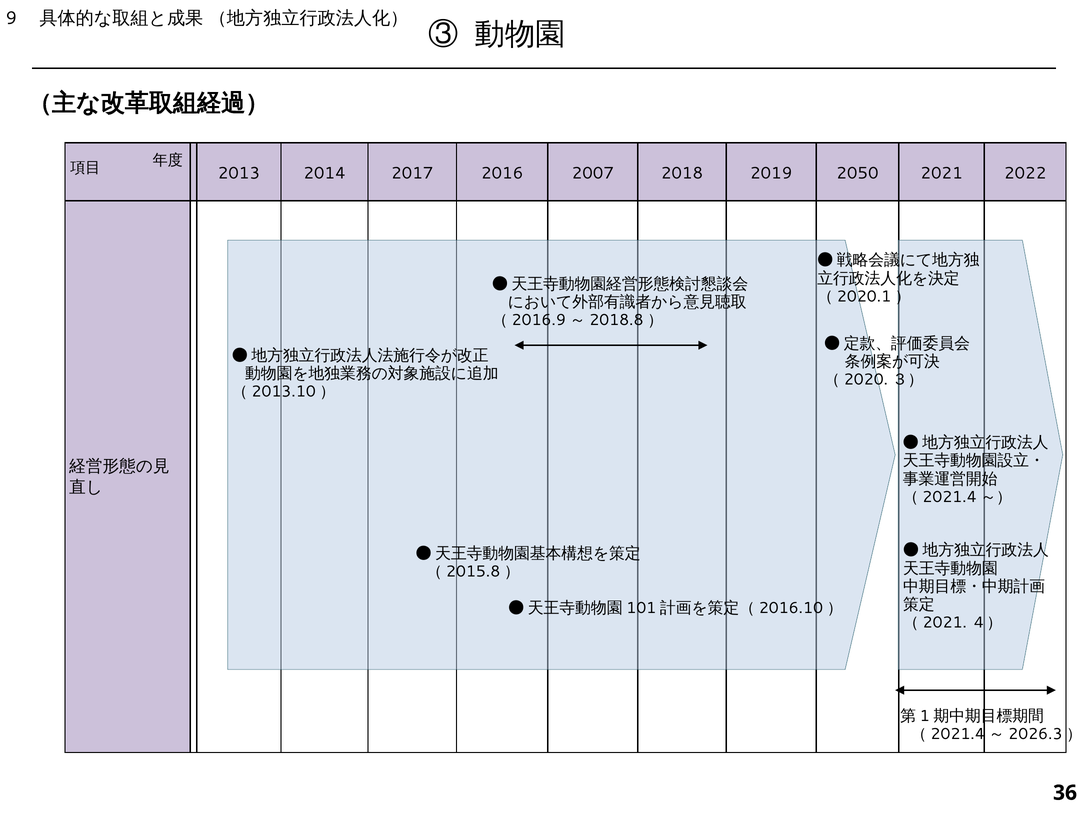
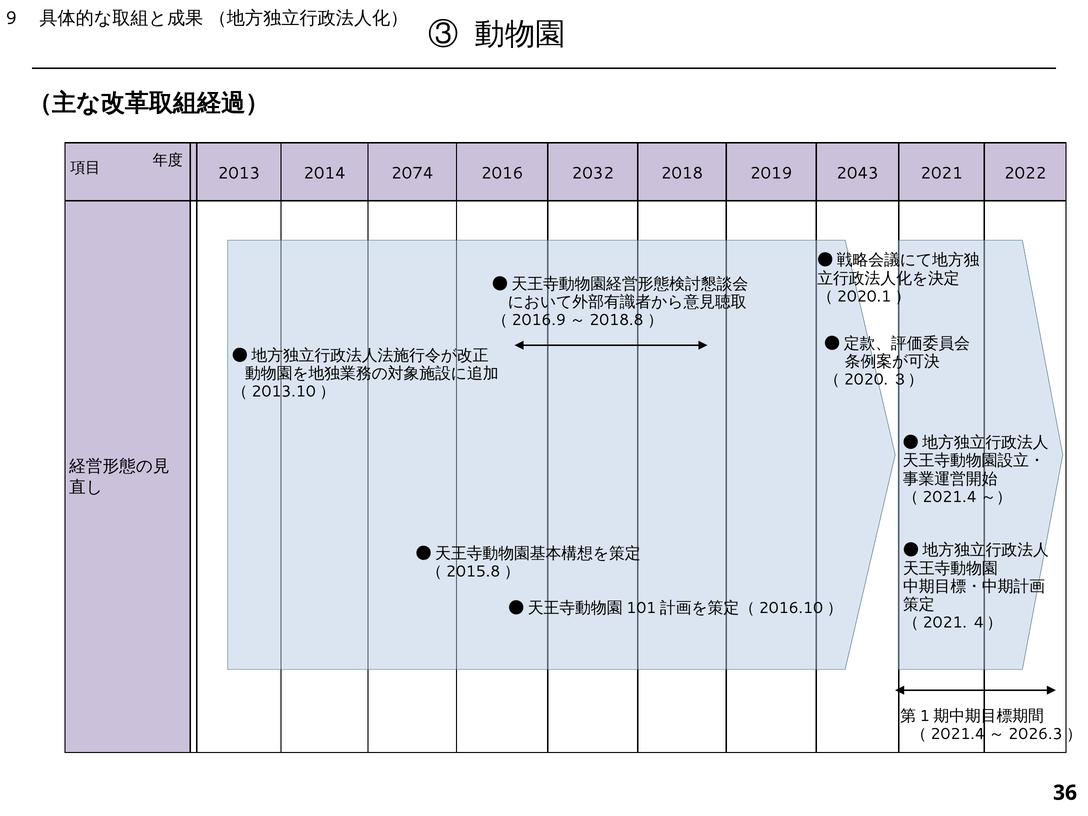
2017: 2017 -> 2074
2007: 2007 -> 2032
2050: 2050 -> 2043
